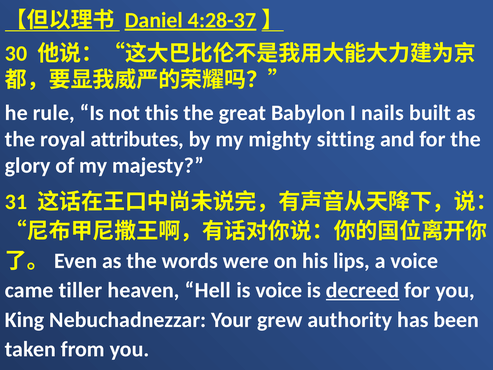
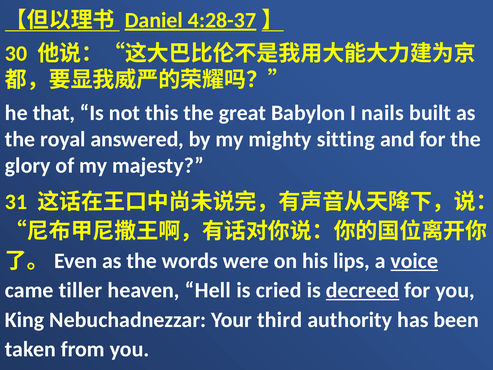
rule: rule -> that
attributes: attributes -> answered
voice at (414, 261) underline: none -> present
is voice: voice -> cried
grew: grew -> third
